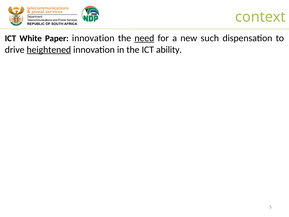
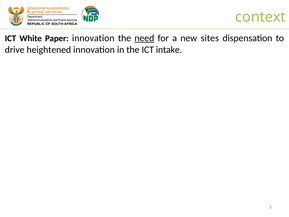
such: such -> sites
heightened underline: present -> none
ability: ability -> intake
